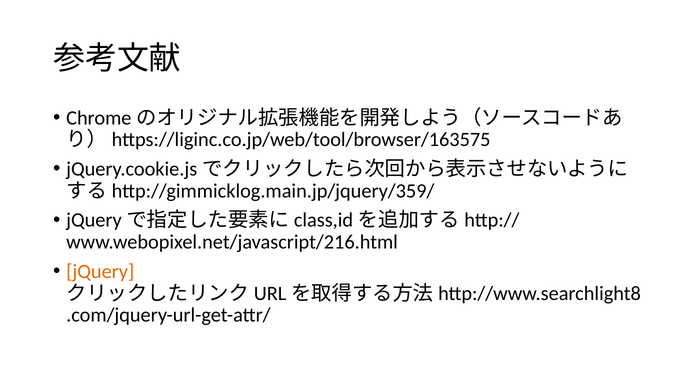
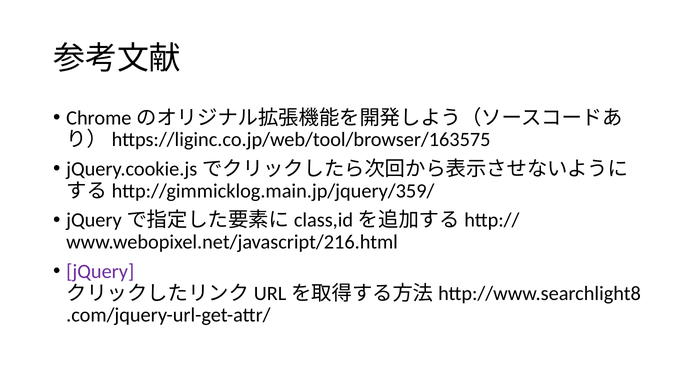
jQuery colour: orange -> purple
